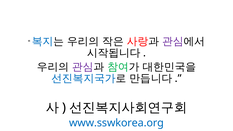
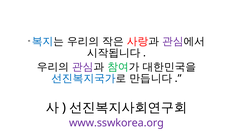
www.sswkorea.org colour: blue -> purple
